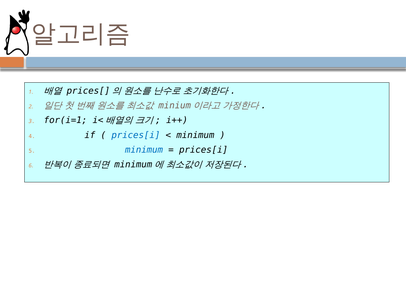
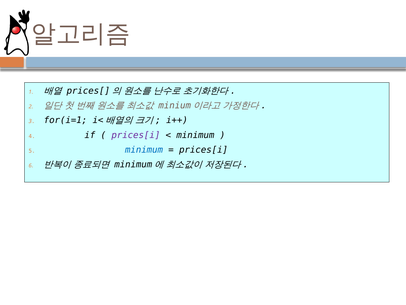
prices[i at (136, 135) colour: blue -> purple
